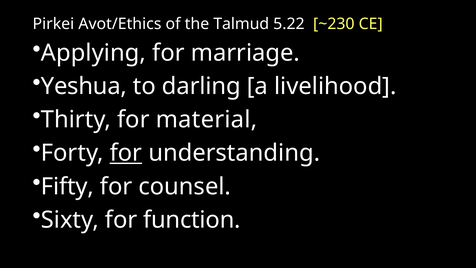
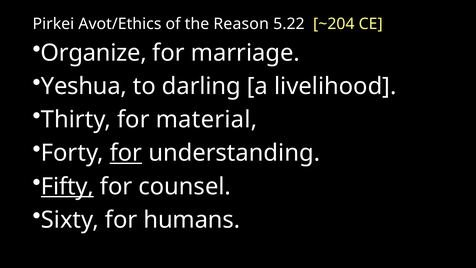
Talmud: Talmud -> Reason
~230: ~230 -> ~204
Applying: Applying -> Organize
Fifty underline: none -> present
function: function -> humans
